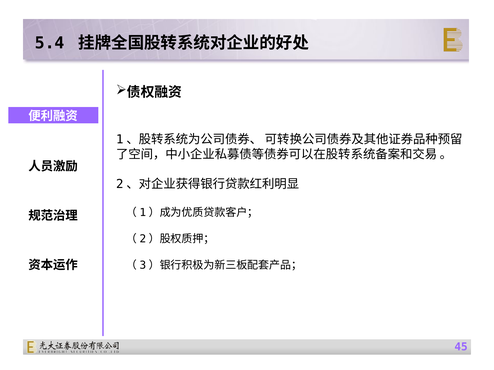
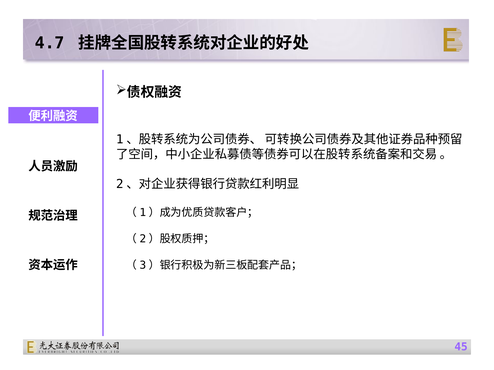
5.4: 5.4 -> 4.7
